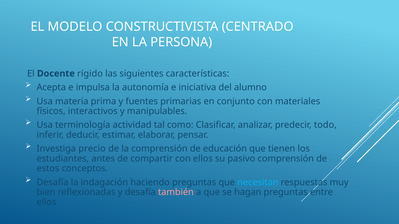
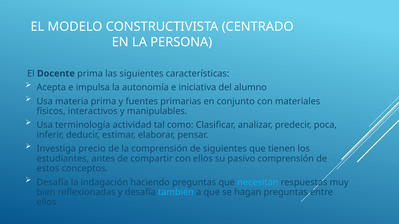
Docente rígido: rígido -> prima
todo: todo -> poca
de educación: educación -> siguientes
también colour: pink -> light blue
